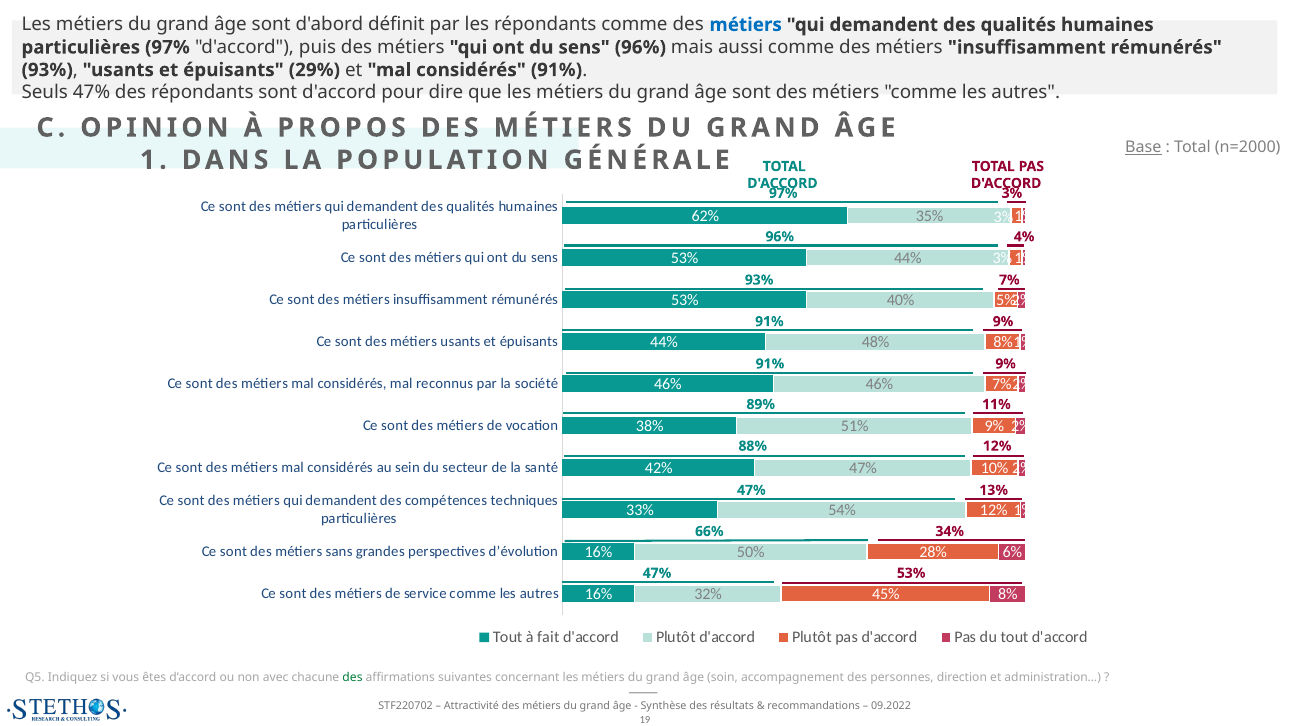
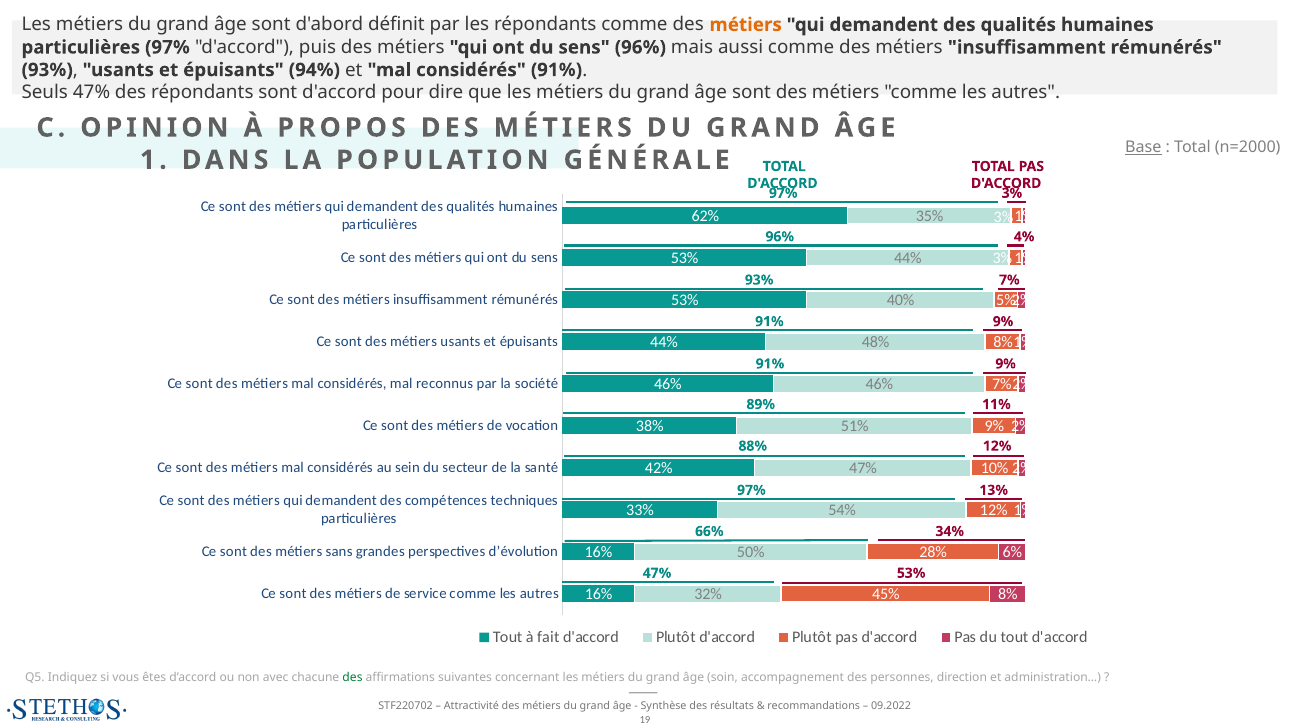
métiers at (746, 25) colour: blue -> orange
29%: 29% -> 94%
47% at (751, 490): 47% -> 97%
